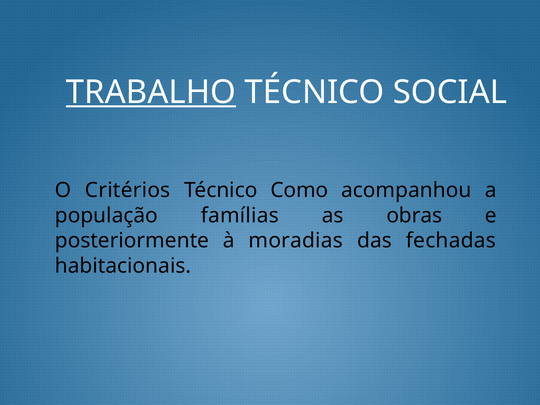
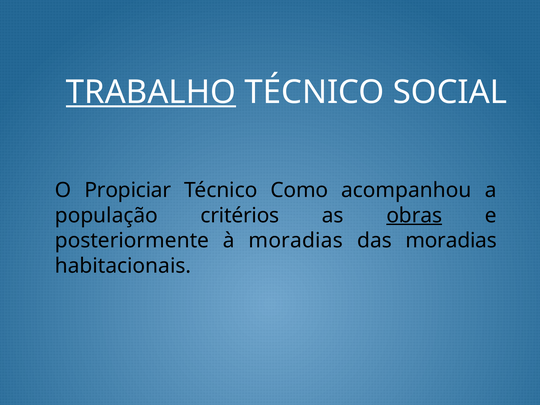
Critérios: Critérios -> Propiciar
famílias: famílias -> critérios
obras underline: none -> present
das fechadas: fechadas -> moradias
